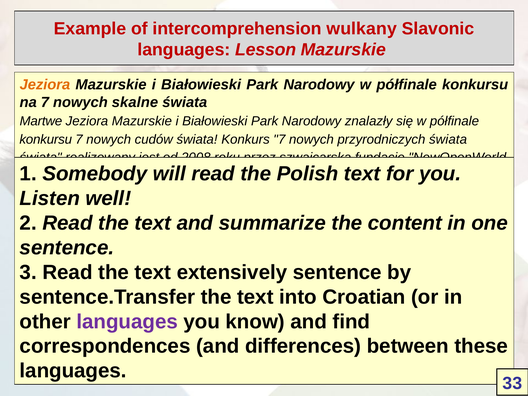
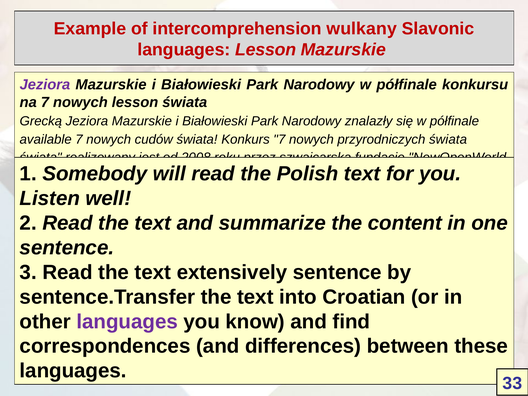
Jeziora at (45, 85) colour: orange -> purple
nowych skalne: skalne -> lesson
Martwe at (41, 121): Martwe -> Grecką
konkursu at (46, 139): konkursu -> available
